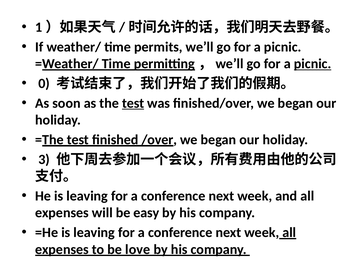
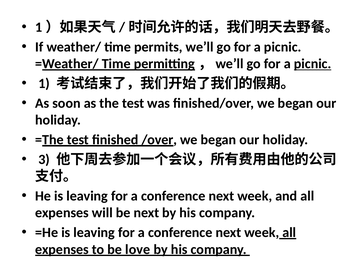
0: 0 -> 1
test at (133, 103) underline: present -> none
be easy: easy -> next
